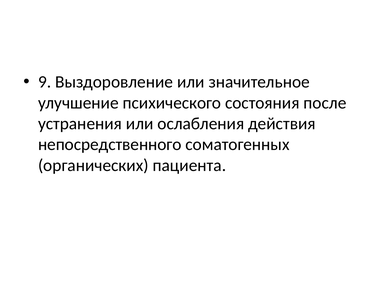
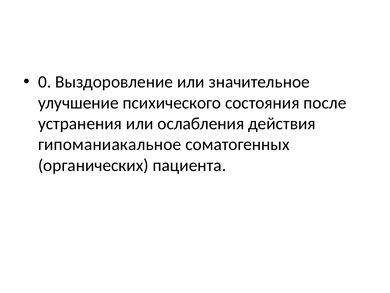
9: 9 -> 0
непосредственного: непосредственного -> гипоманиакальное
